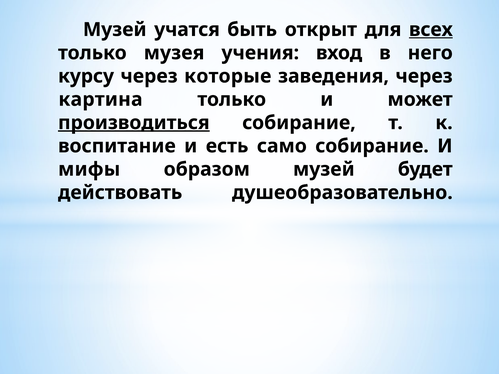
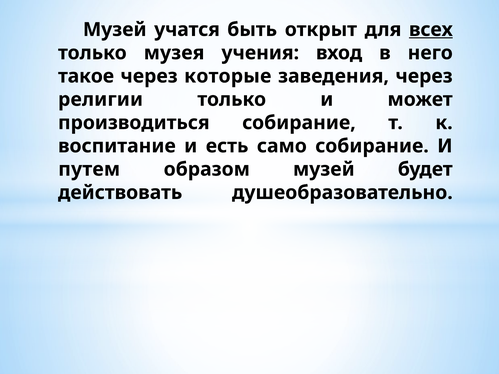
курсу: курсу -> такое
картина: картина -> религии
производиться underline: present -> none
мифы: мифы -> путем
